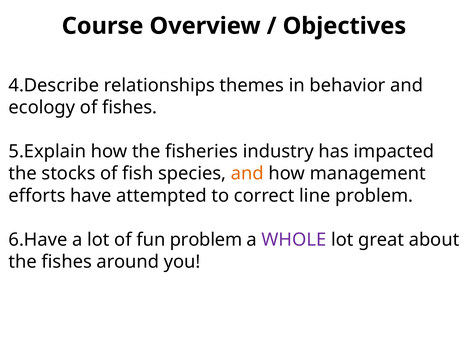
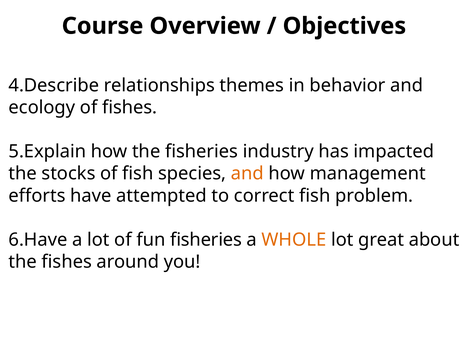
correct line: line -> fish
fun problem: problem -> fisheries
WHOLE colour: purple -> orange
